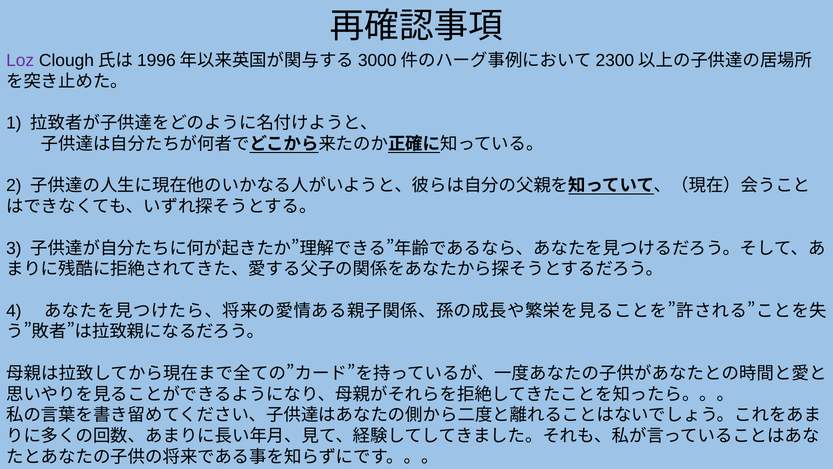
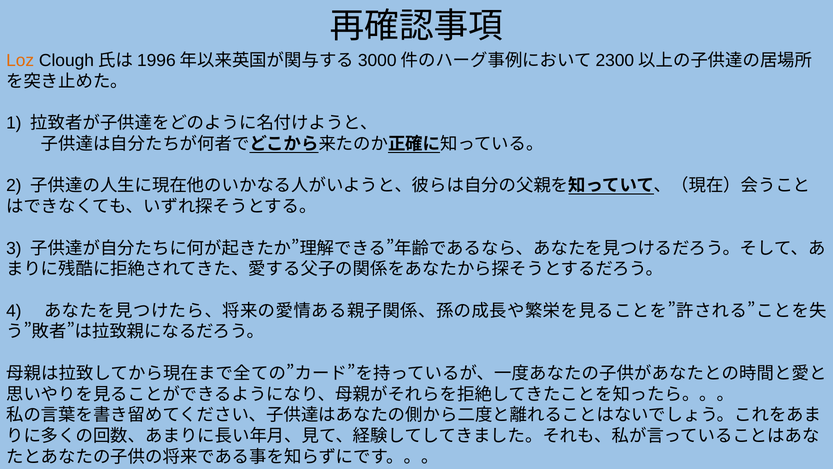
Loz colour: purple -> orange
